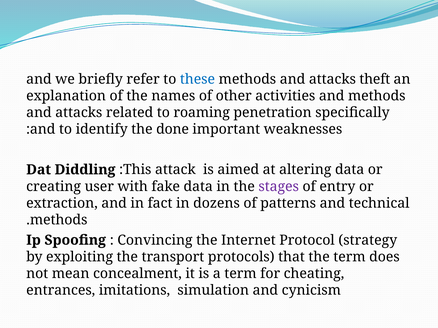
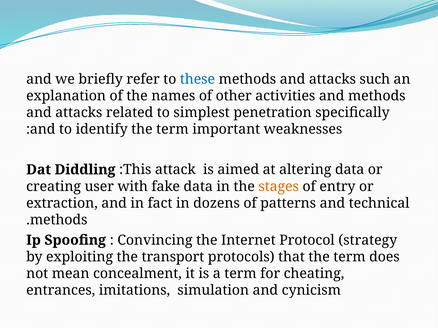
theft: theft -> such
roaming: roaming -> simplest
identify the done: done -> term
stages colour: purple -> orange
